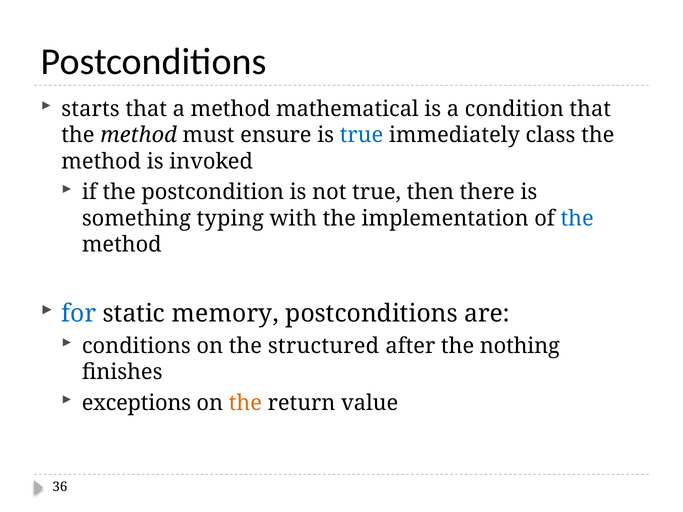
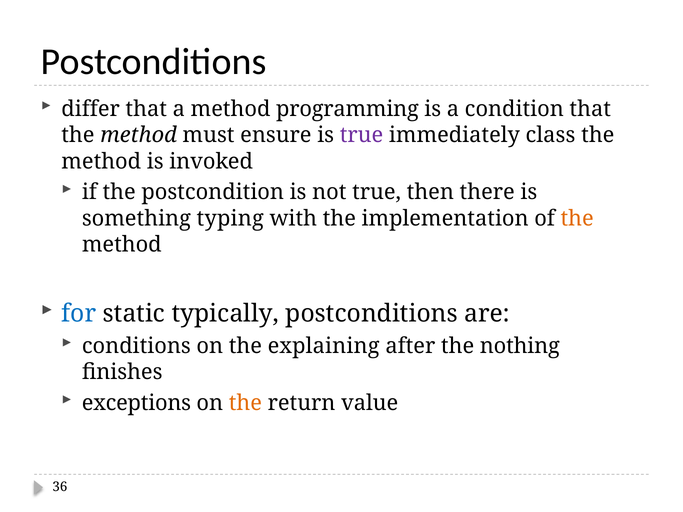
starts: starts -> differ
mathematical: mathematical -> programming
true at (362, 135) colour: blue -> purple
the at (577, 218) colour: blue -> orange
memory: memory -> typically
structured: structured -> explaining
